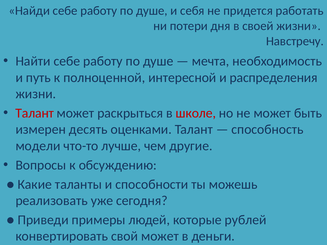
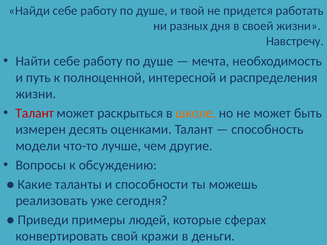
себя: себя -> твой
потери: потери -> разных
школе colour: red -> orange
рублей: рублей -> сферах
свой может: может -> кражи
